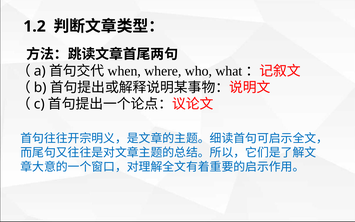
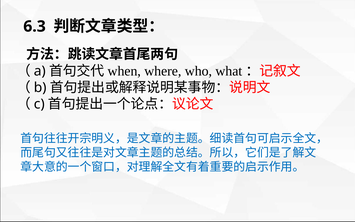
1.2: 1.2 -> 6.3
